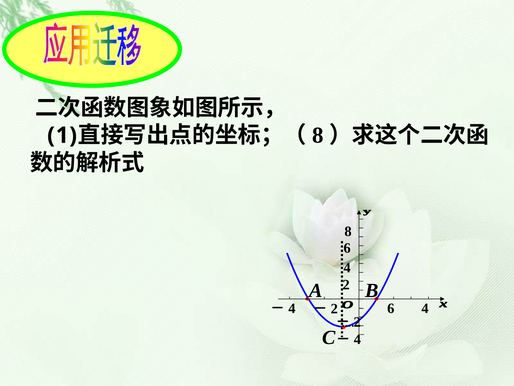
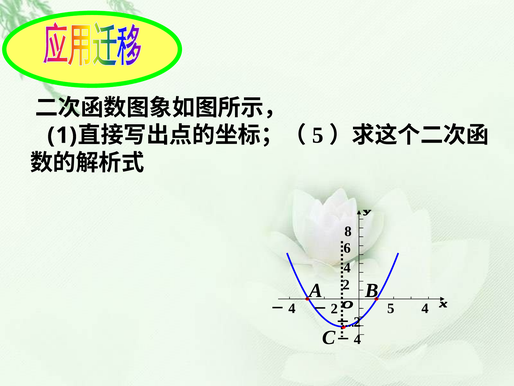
8 at (318, 135): 8 -> 5
－2 6: 6 -> 5
